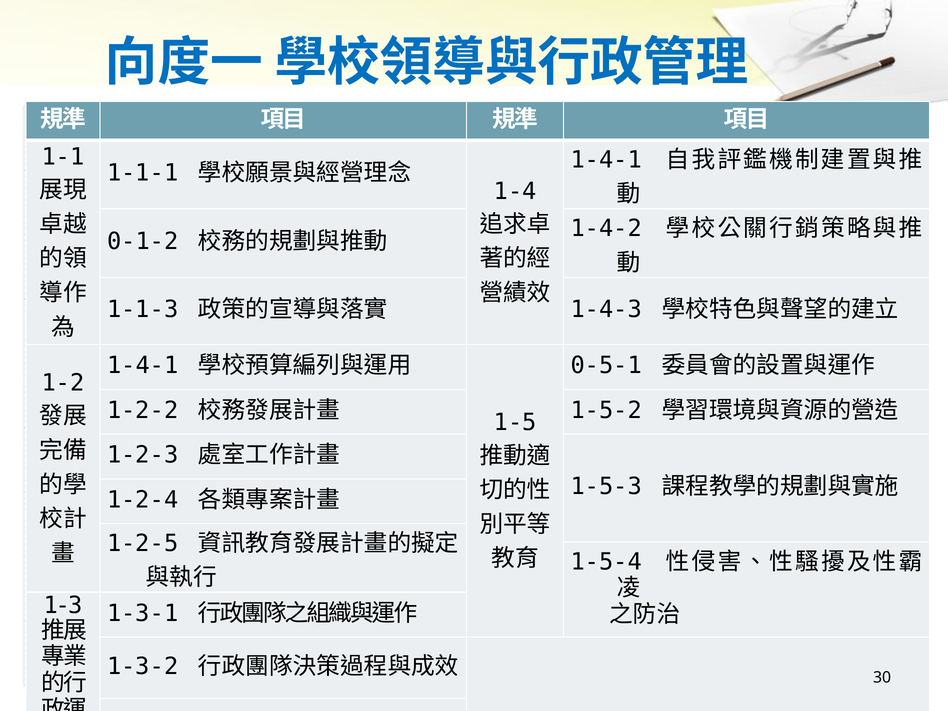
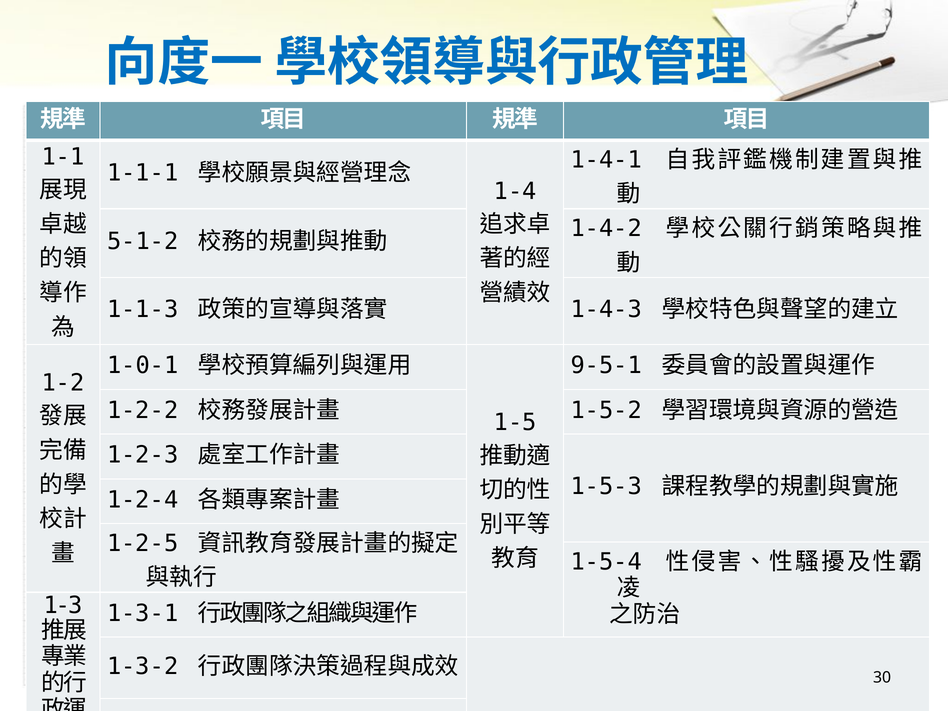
0-1-2: 0-1-2 -> 5-1-2
1-4-1 at (143, 366): 1-4-1 -> 1-0-1
0-5-1: 0-5-1 -> 9-5-1
